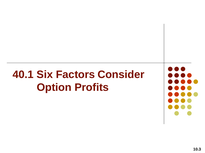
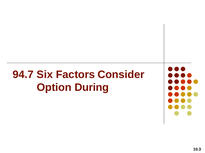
40.1: 40.1 -> 94.7
Profits: Profits -> During
